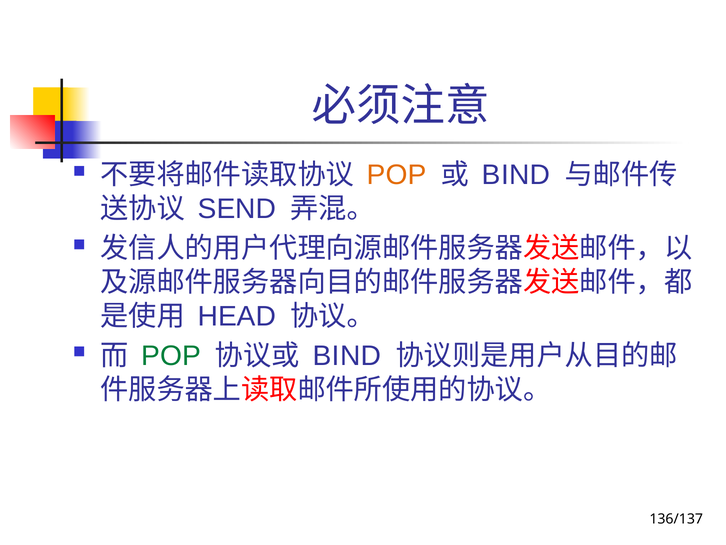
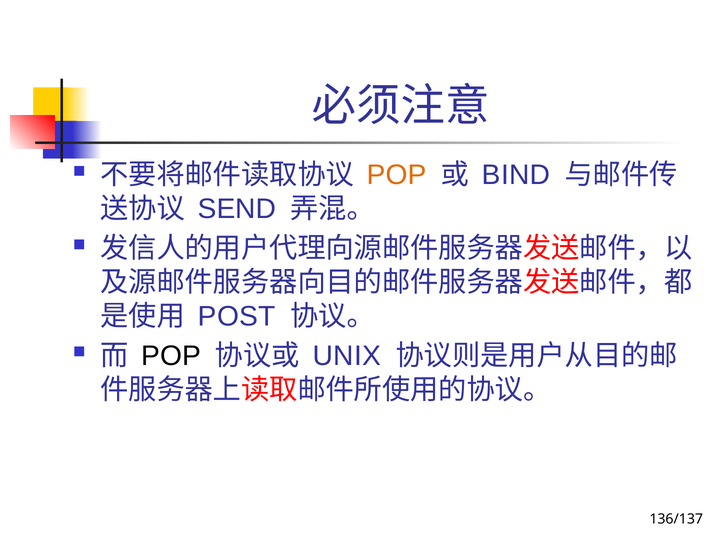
HEAD: HEAD -> POST
POP at (171, 356) colour: green -> black
BIND at (347, 356): BIND -> UNIX
